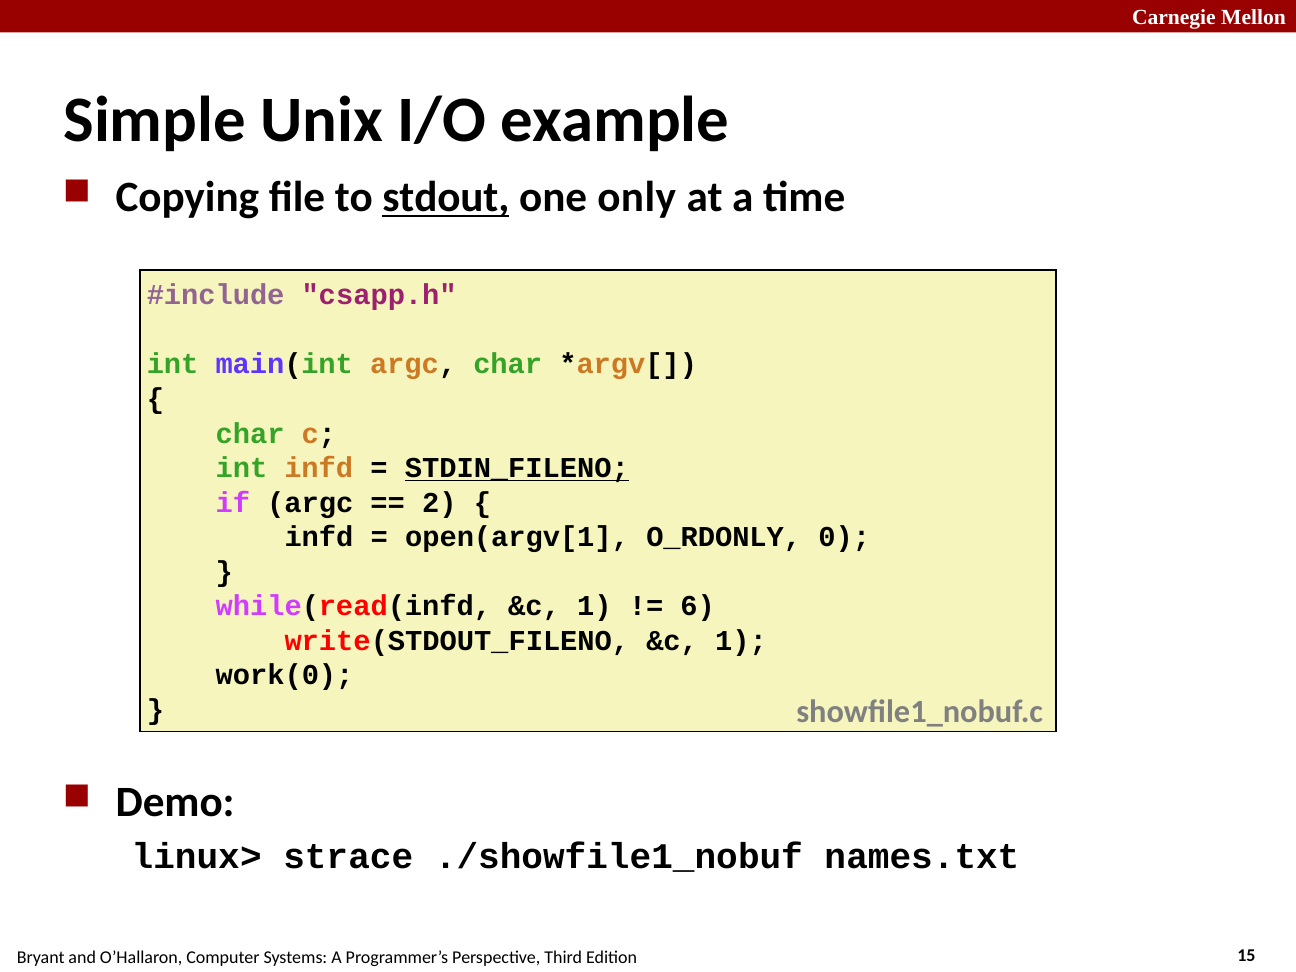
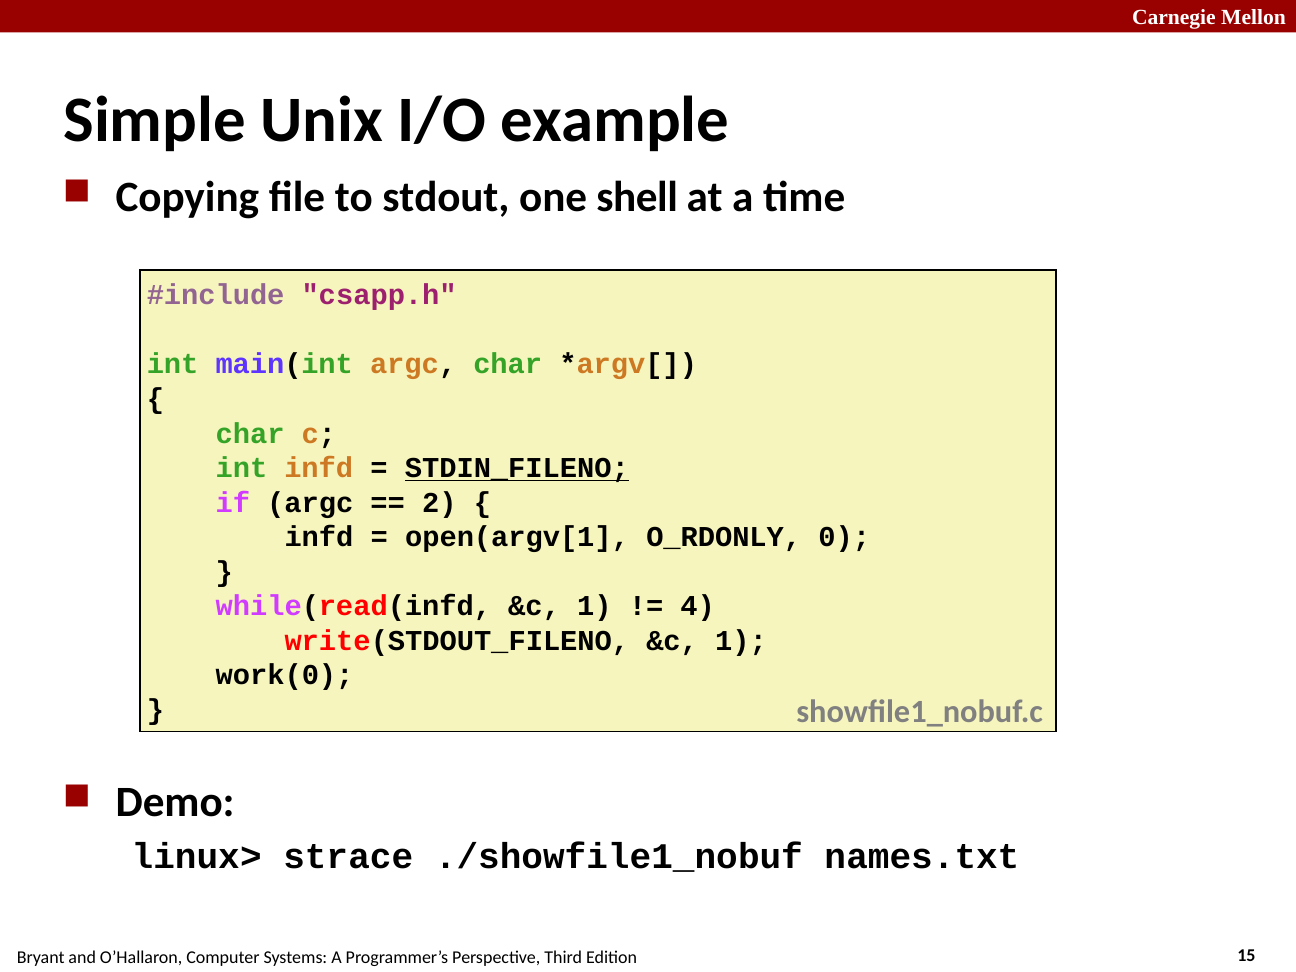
stdout underline: present -> none
only: only -> shell
6: 6 -> 4
